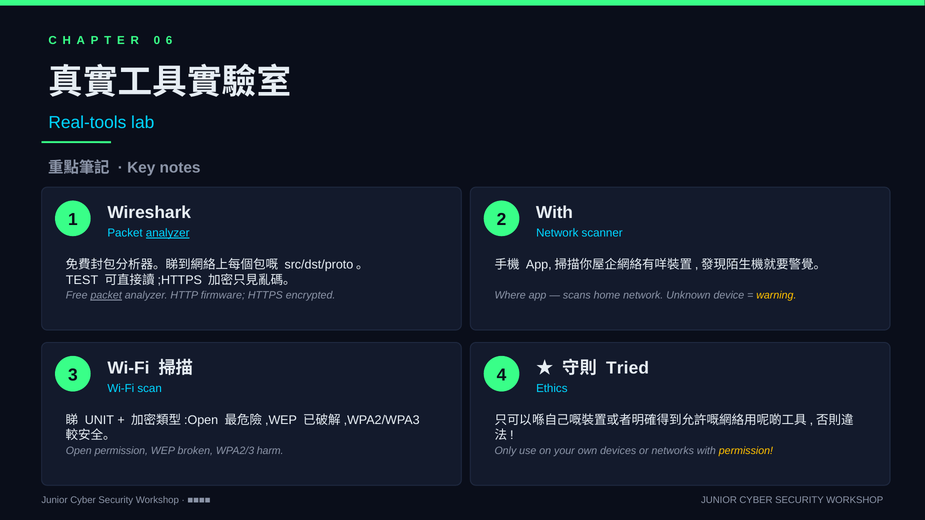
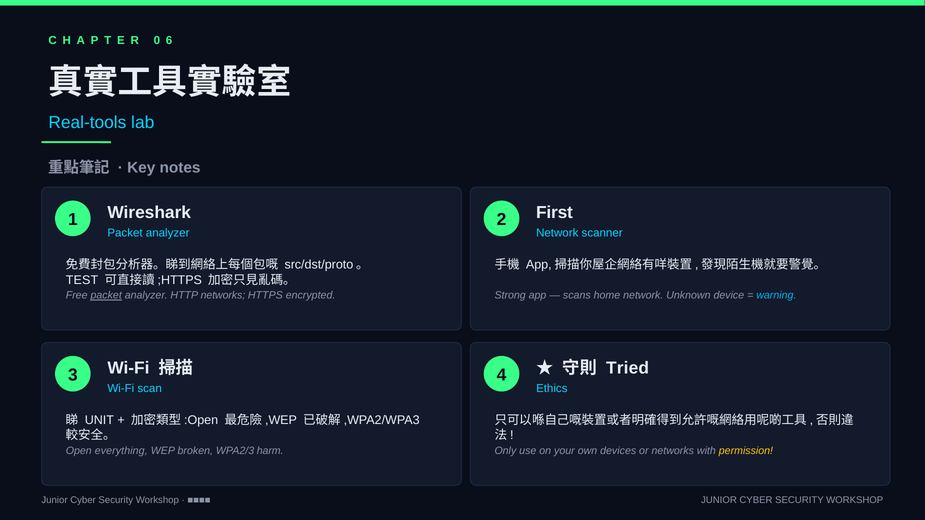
2 With: With -> First
analyzer at (168, 233) underline: present -> none
HTTP firmware: firmware -> networks
Where: Where -> Strong
warning colour: yellow -> light blue
Open permission: permission -> everything
